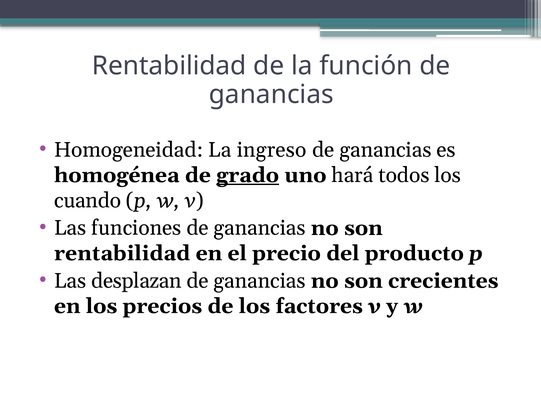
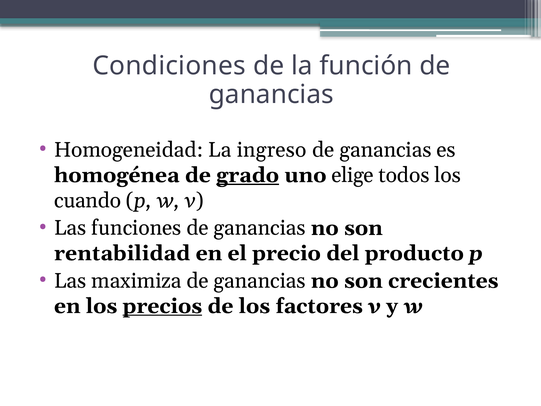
Rentabilidad at (169, 66): Rentabilidad -> Condiciones
hará: hará -> elige
desplazan: desplazan -> maximiza
precios underline: none -> present
